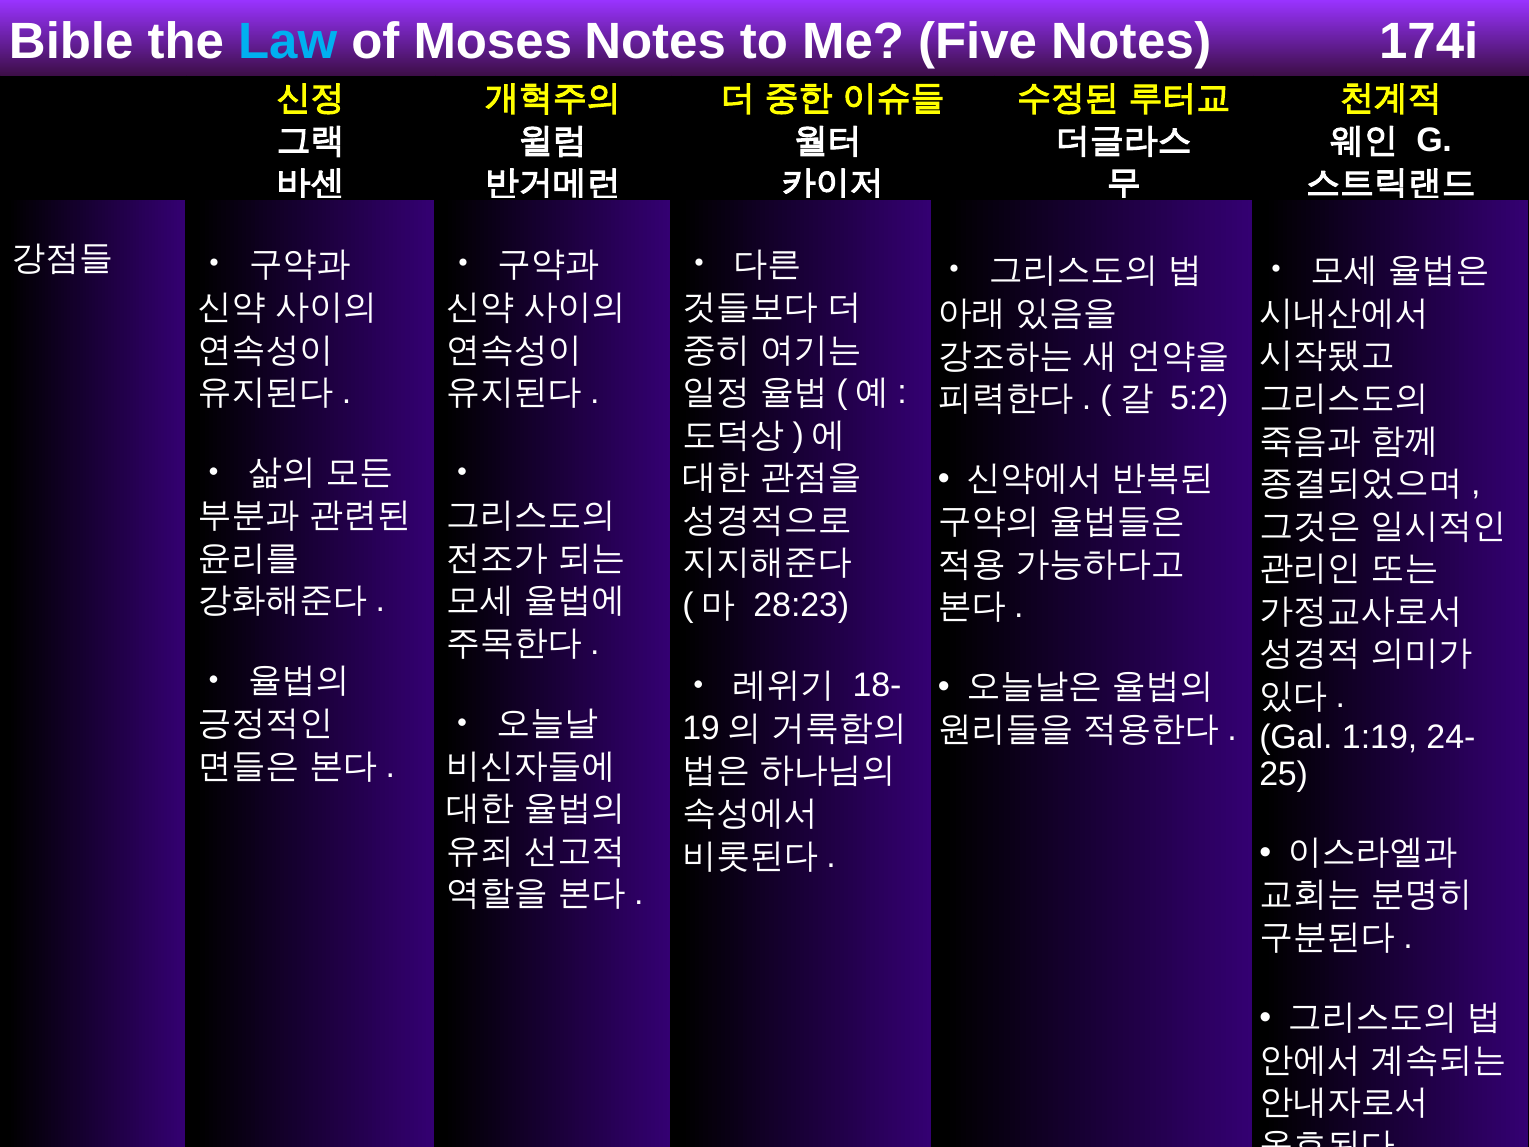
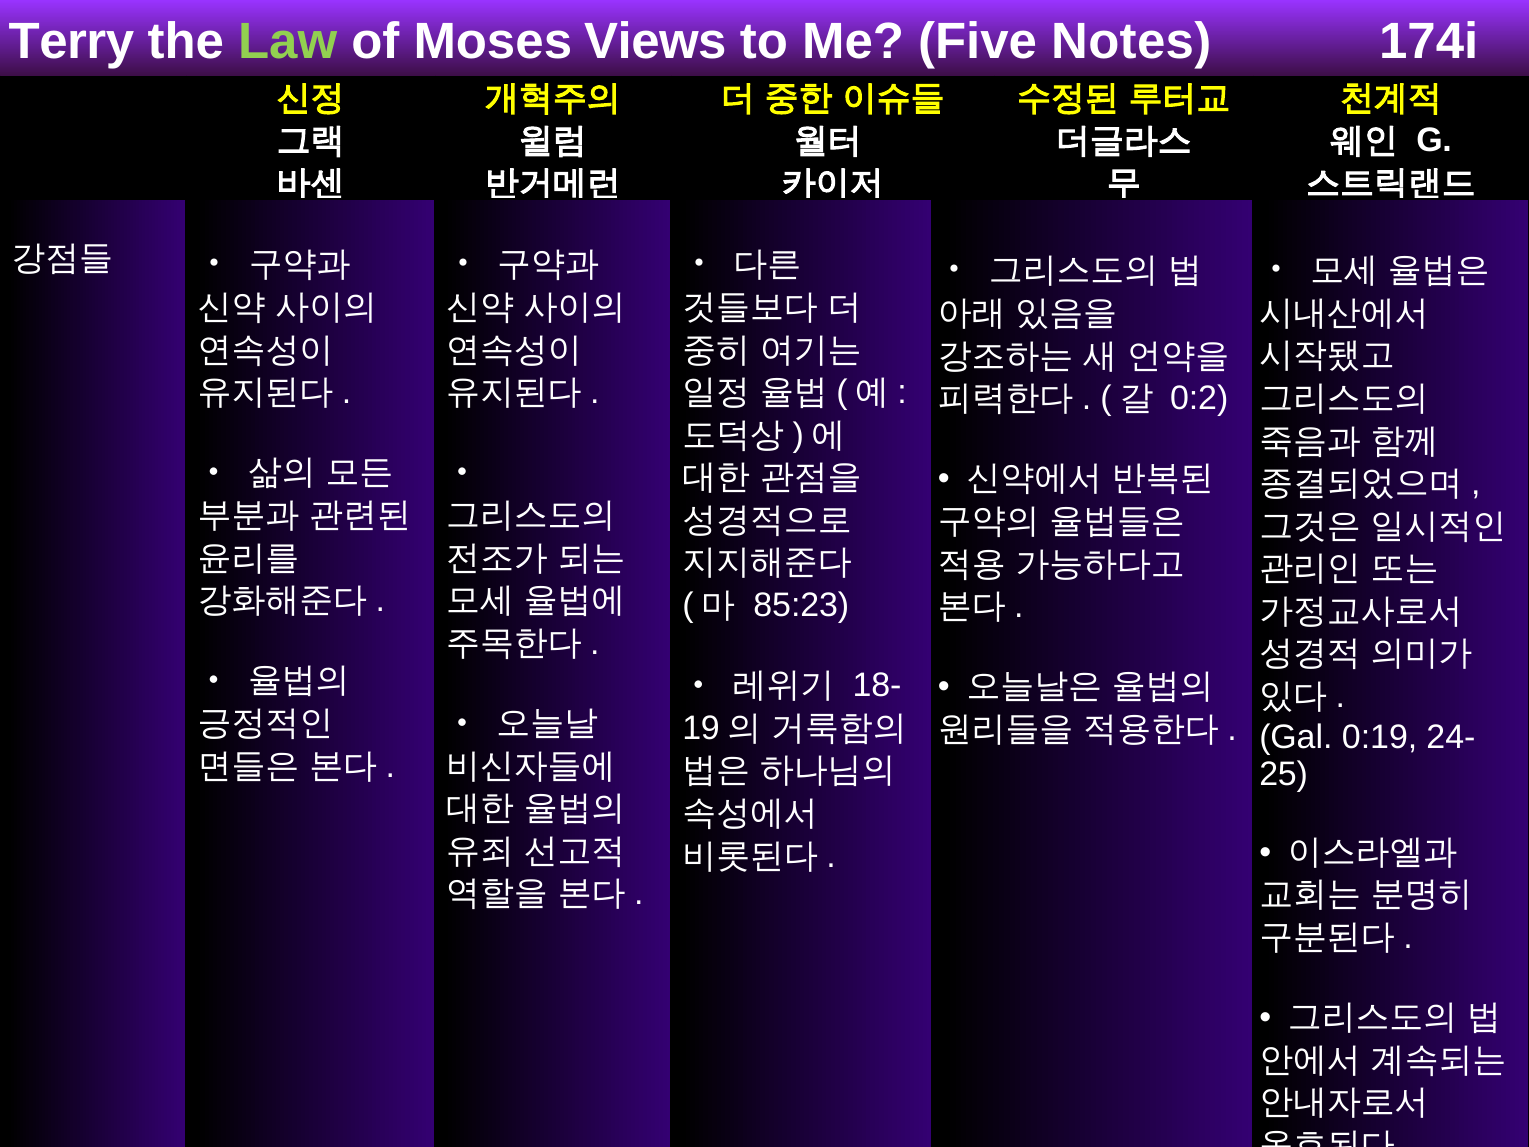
Bible: Bible -> Terry
Law colour: light blue -> light green
Moses Notes: Notes -> Views
5:2: 5:2 -> 0:2
28:23: 28:23 -> 85:23
1:19: 1:19 -> 0:19
